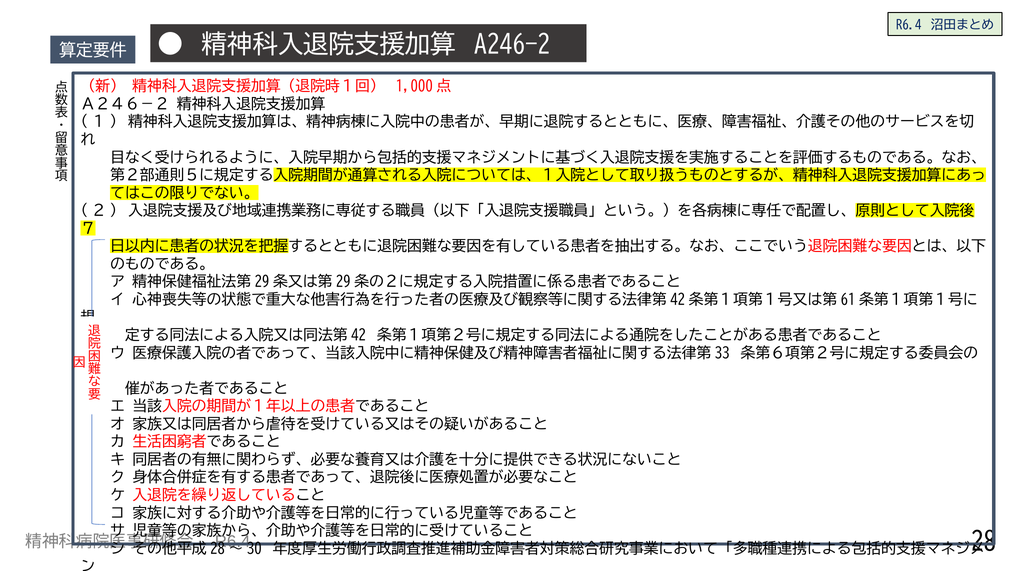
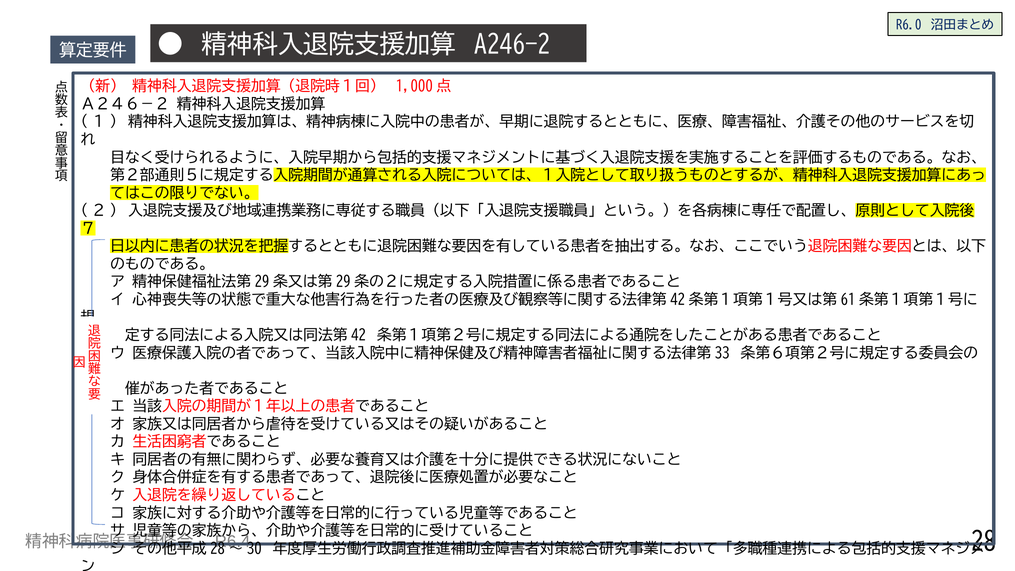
R6.4 at (909, 25): R6.4 -> R6.0
